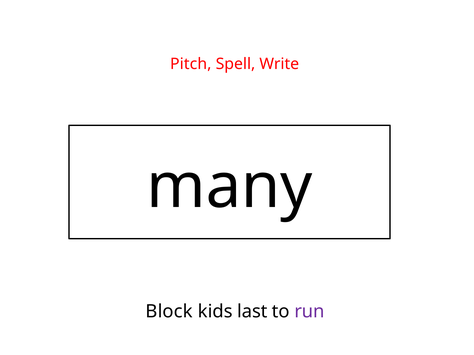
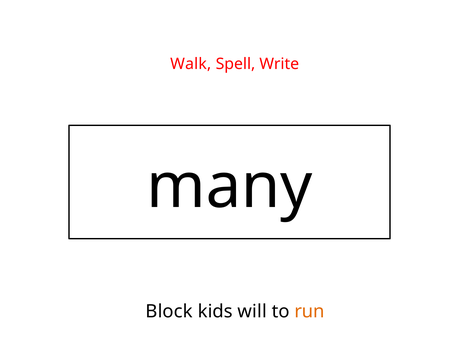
Pitch: Pitch -> Walk
last: last -> will
run colour: purple -> orange
